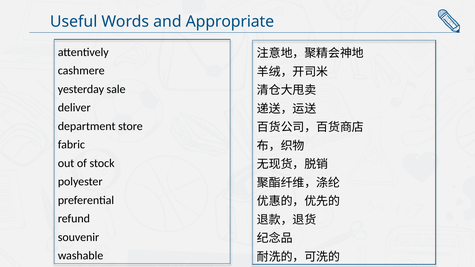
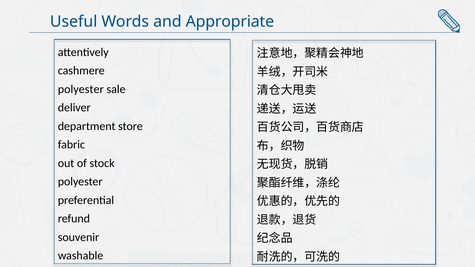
yesterday at (81, 89): yesterday -> polyester
